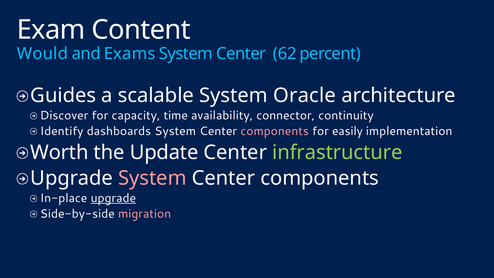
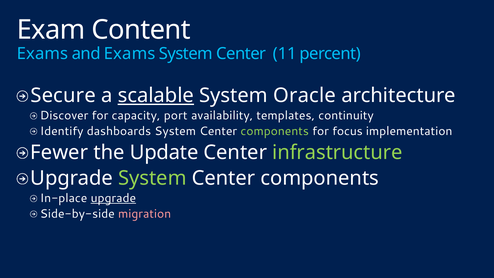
Would at (42, 54): Would -> Exams
62: 62 -> 11
Guides: Guides -> Secure
scalable underline: none -> present
time: time -> port
connector: connector -> templates
components at (275, 131) colour: pink -> light green
easily: easily -> focus
Worth: Worth -> Fewer
System at (152, 178) colour: pink -> light green
